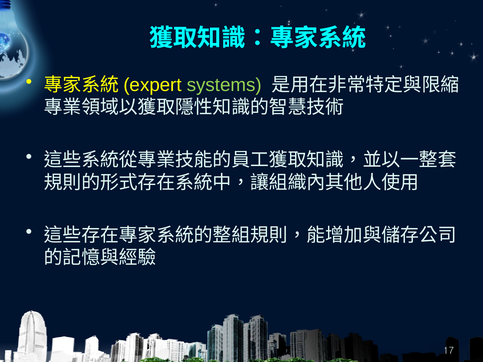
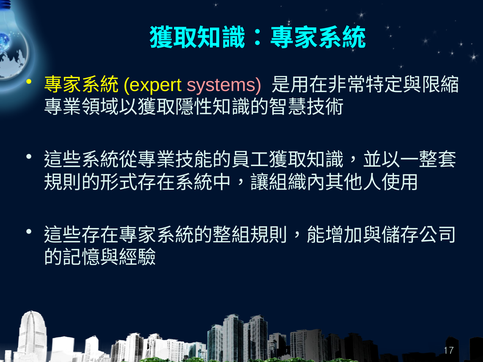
systems colour: light green -> pink
